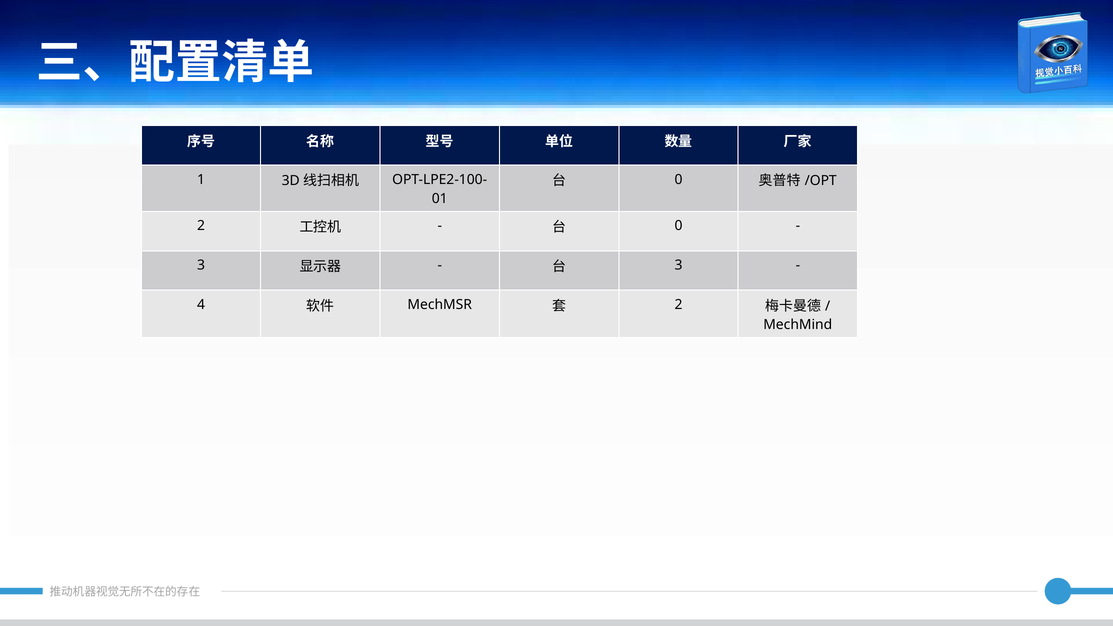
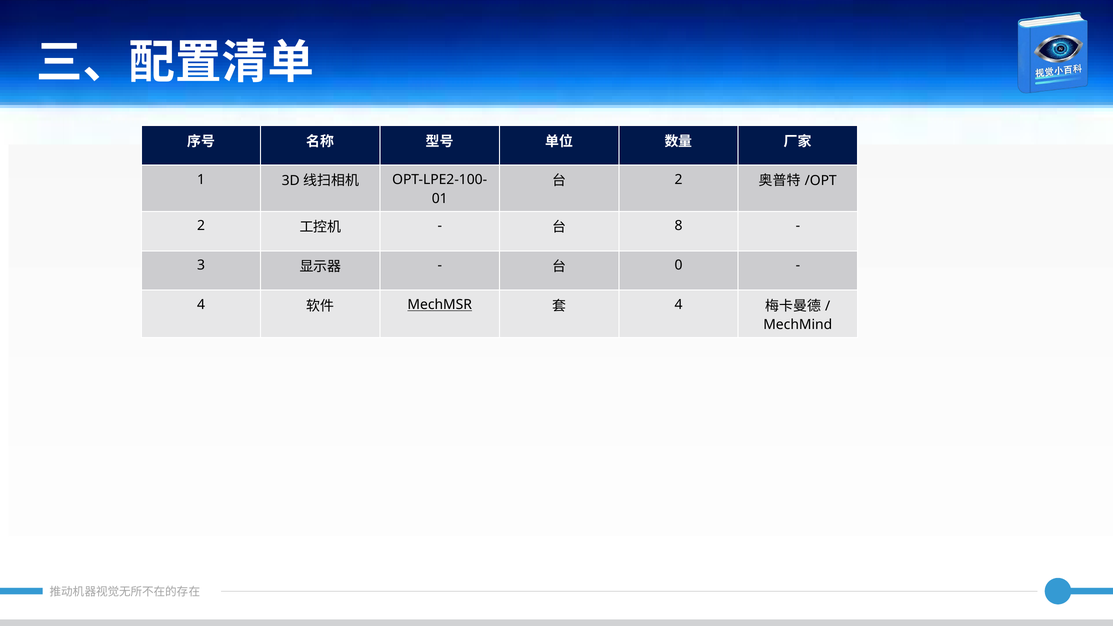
0 at (679, 180): 0 -> 2
0 at (679, 226): 0 -> 8
3 at (679, 265): 3 -> 0
MechMSR underline: none -> present
2 at (679, 305): 2 -> 4
